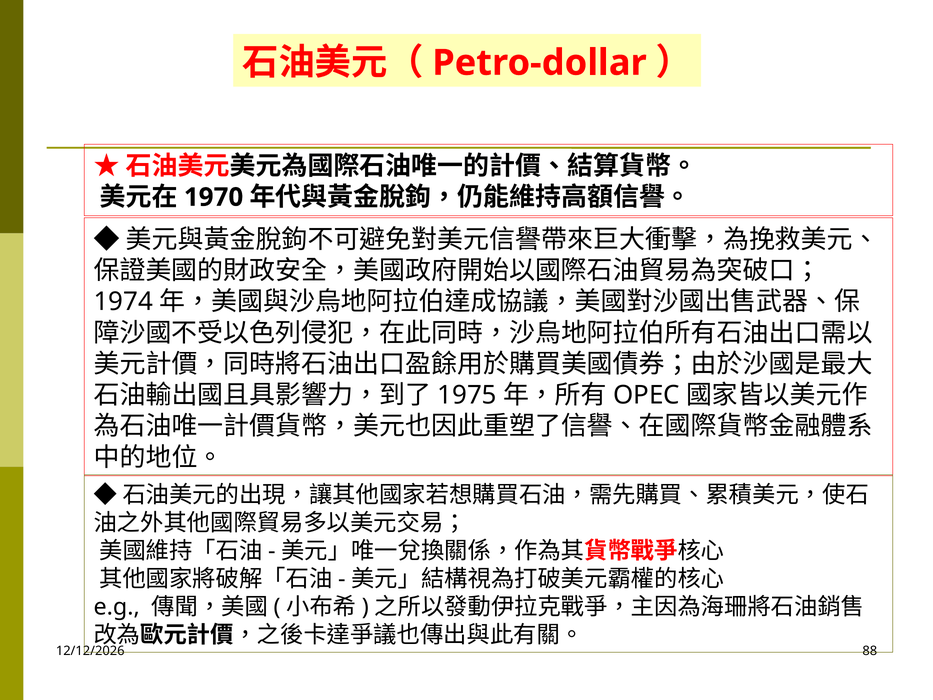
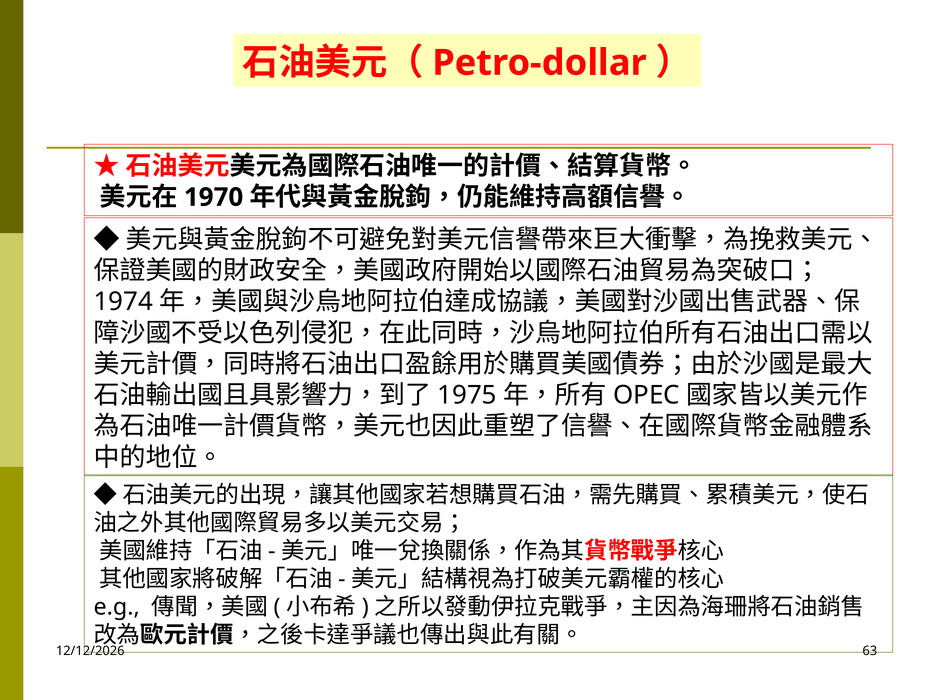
88: 88 -> 63
